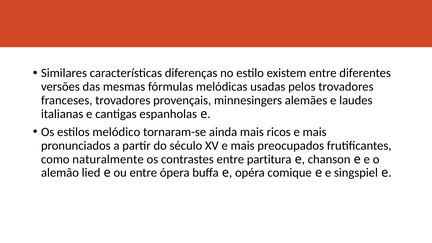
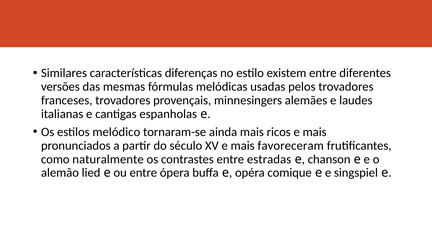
preocupados: preocupados -> favoreceram
partitura: partitura -> estradas
